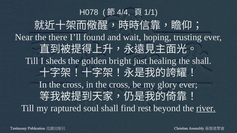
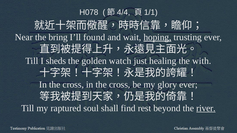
there: there -> bring
hoping underline: none -> present
bright: bright -> watch
the shall: shall -> with
